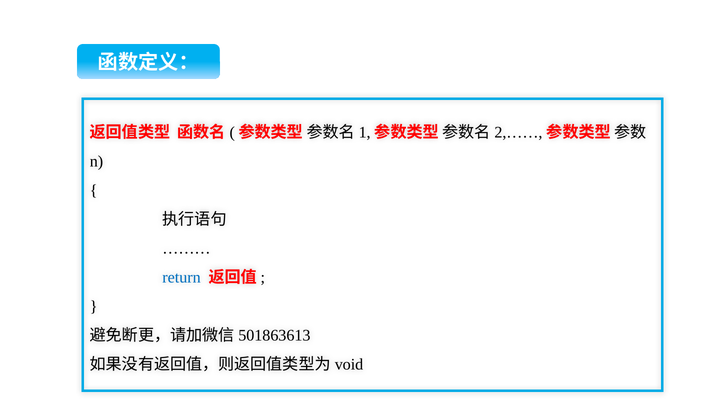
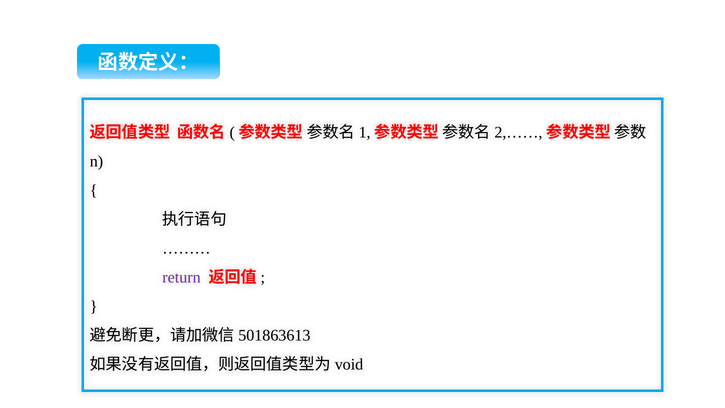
return colour: blue -> purple
